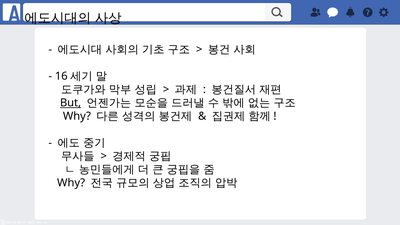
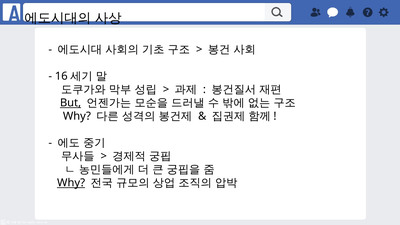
Why at (71, 183) underline: none -> present
